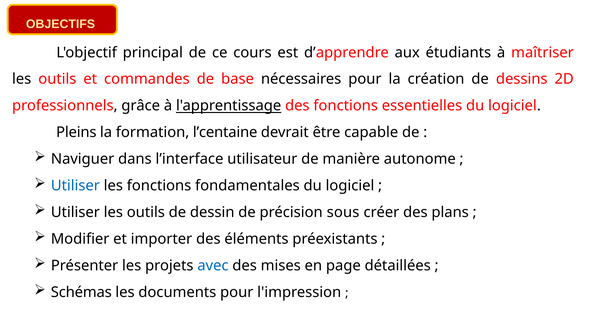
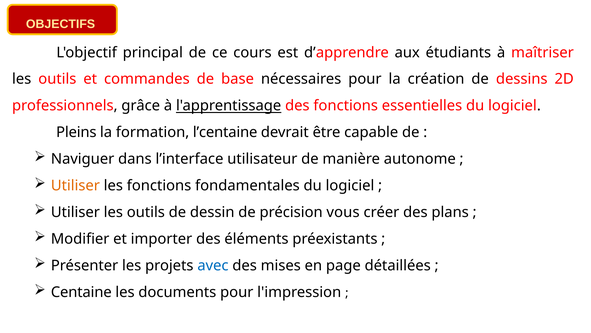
Utiliser at (75, 185) colour: blue -> orange
sous: sous -> vous
Schémas: Schémas -> Centaine
